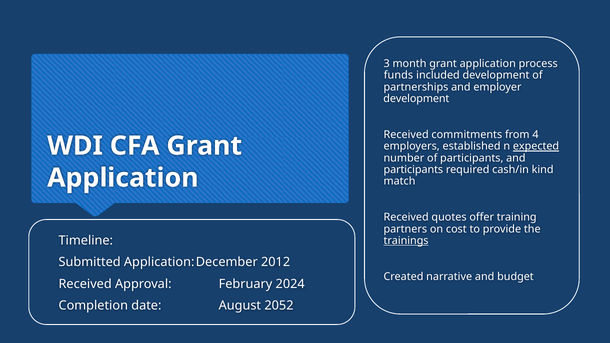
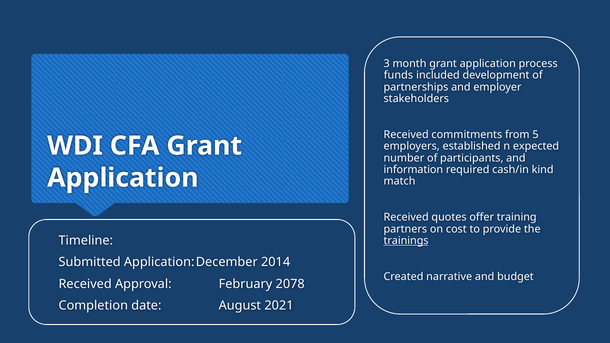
development at (416, 99): development -> stakeholders
4: 4 -> 5
expected underline: present -> none
participants at (413, 170): participants -> information
2012: 2012 -> 2014
2024: 2024 -> 2078
2052: 2052 -> 2021
